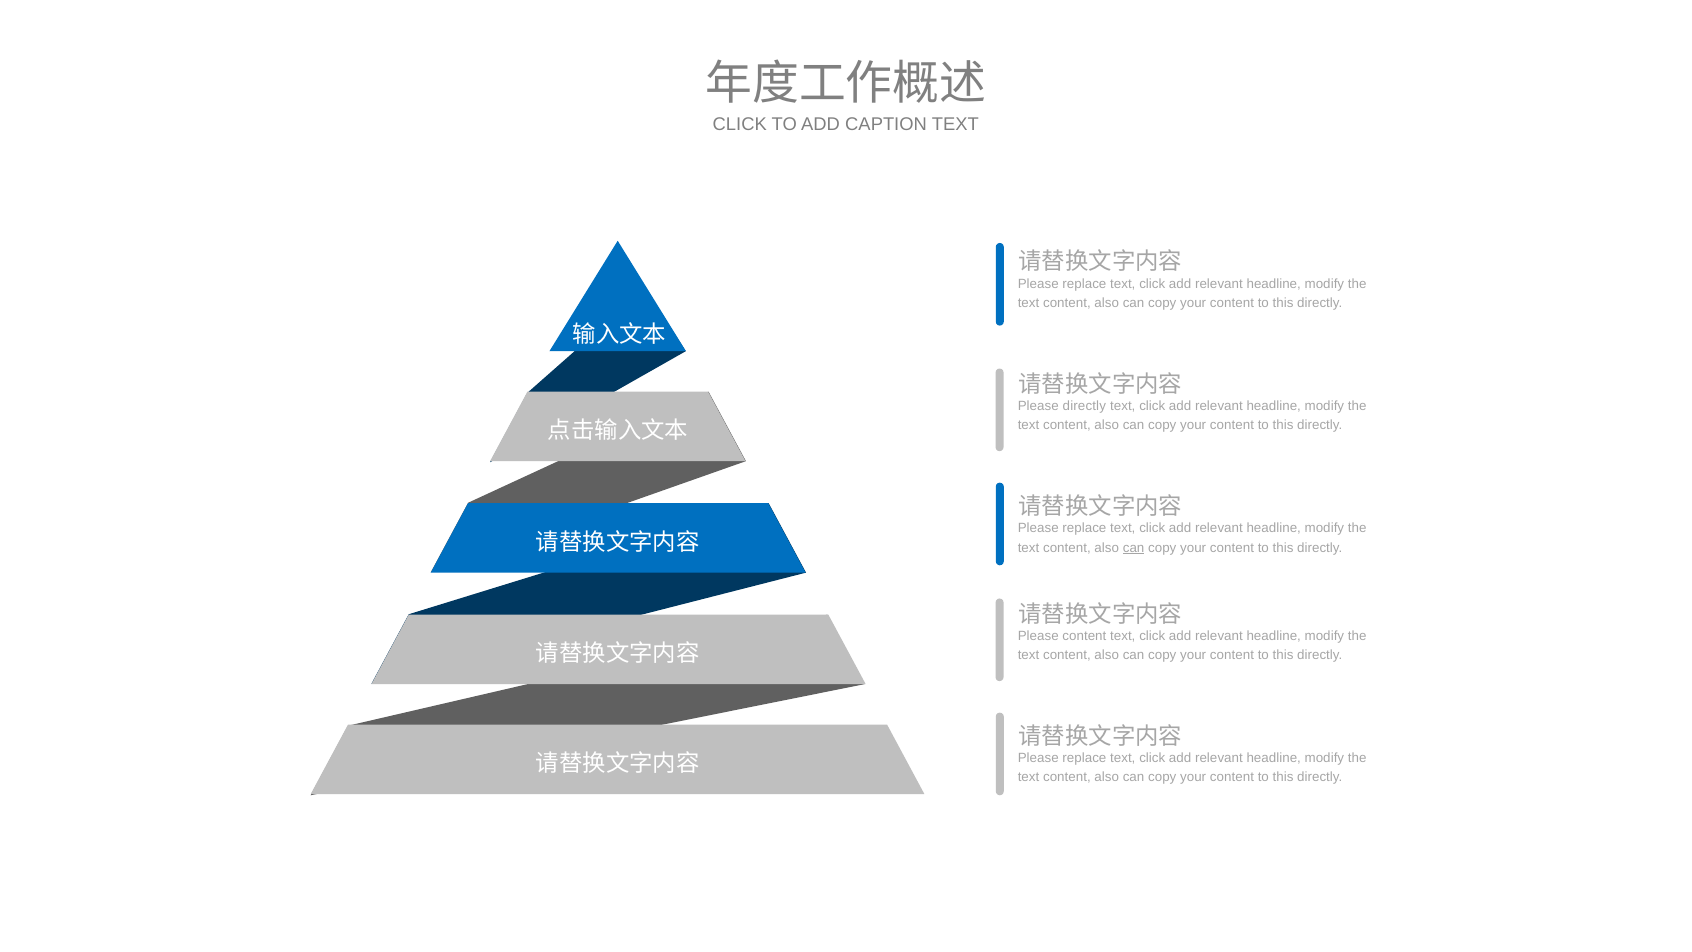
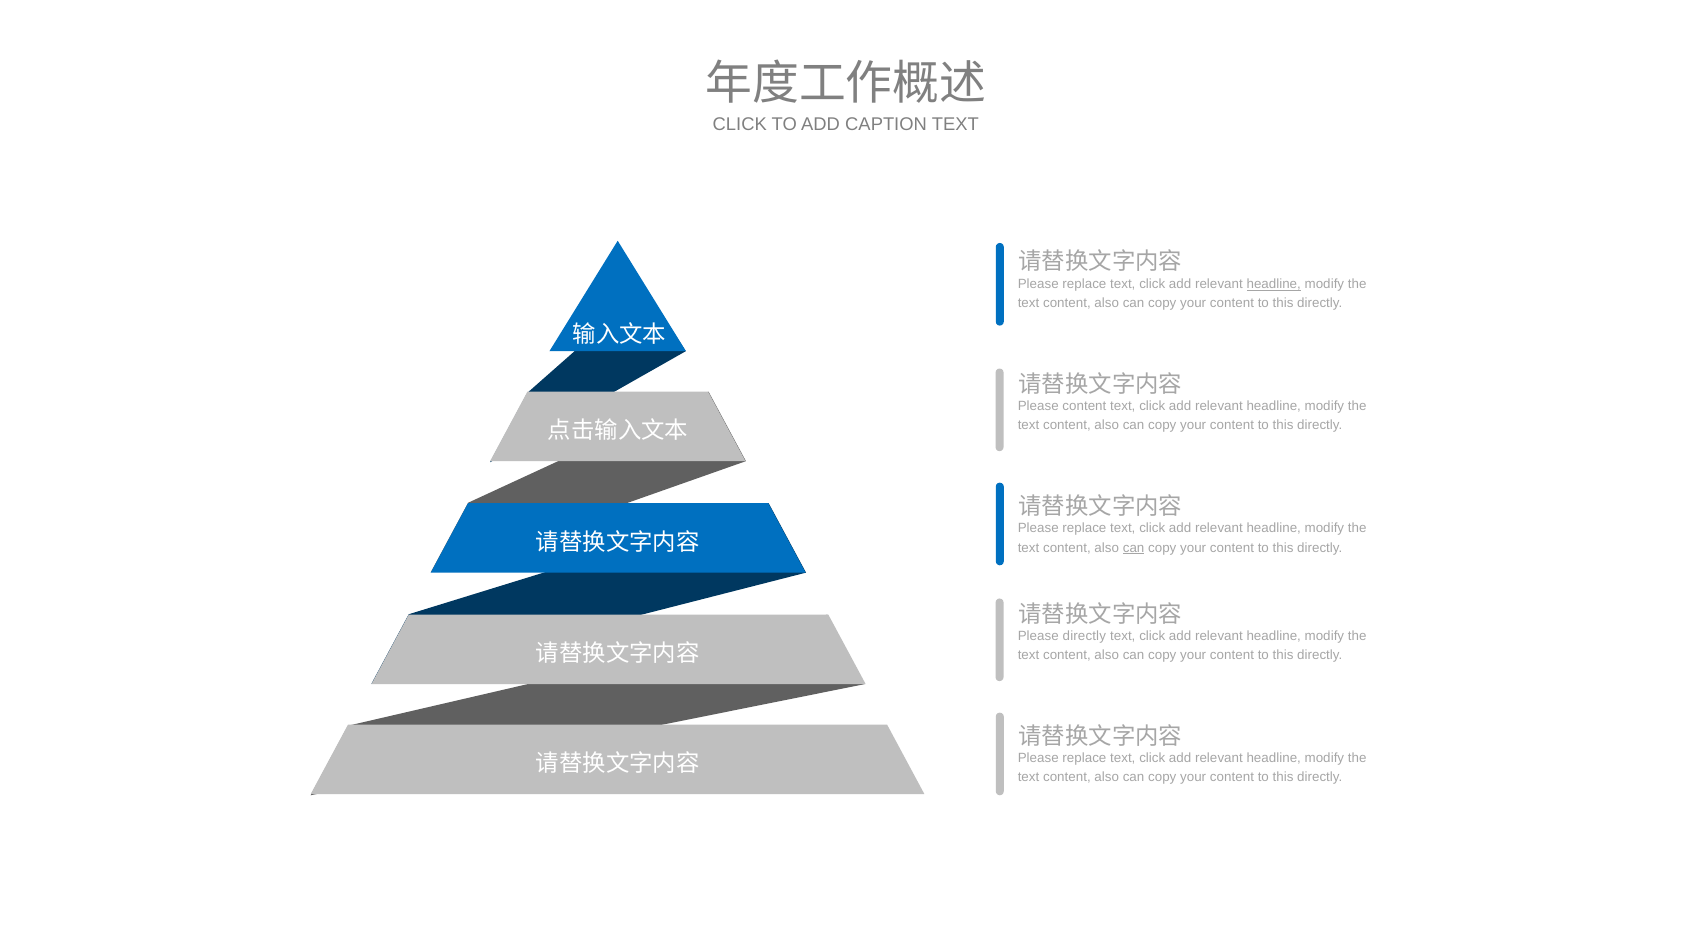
headline at (1274, 284) underline: none -> present
Please directly: directly -> content
Please content: content -> directly
